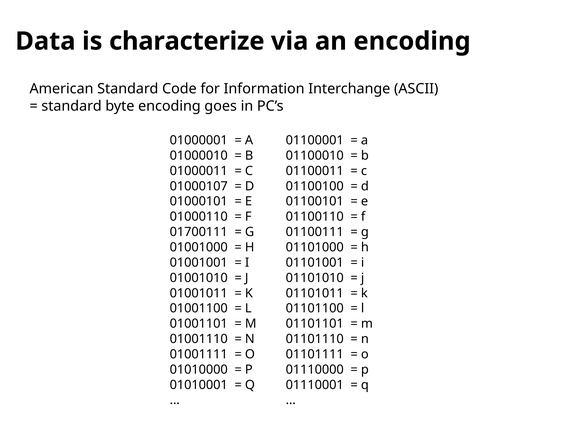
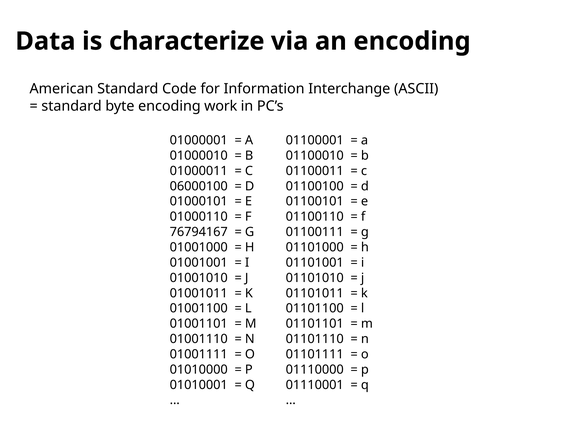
goes: goes -> work
01000107: 01000107 -> 06000100
01700111: 01700111 -> 76794167
